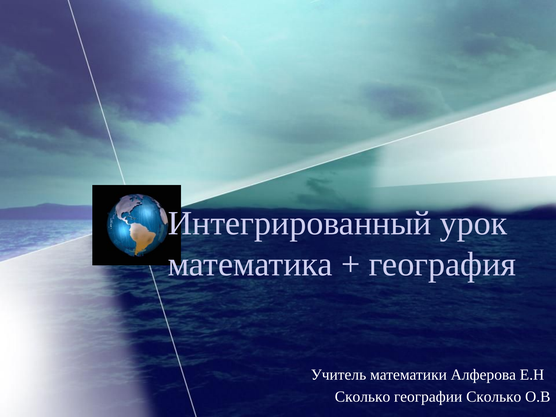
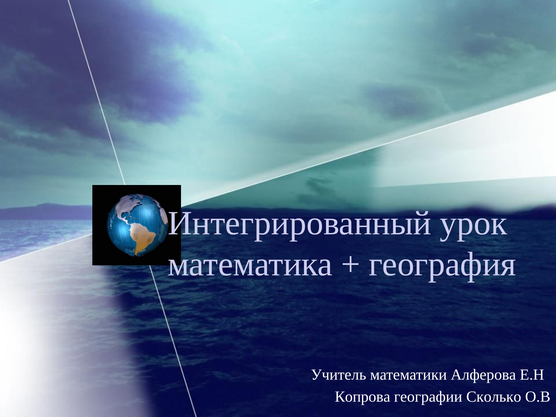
Сколько at (363, 397): Сколько -> Копрова
